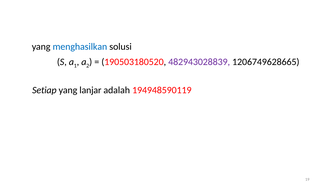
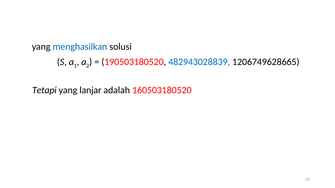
482943028839 colour: purple -> blue
Setiap: Setiap -> Tetapi
194948590119: 194948590119 -> 160503180520
